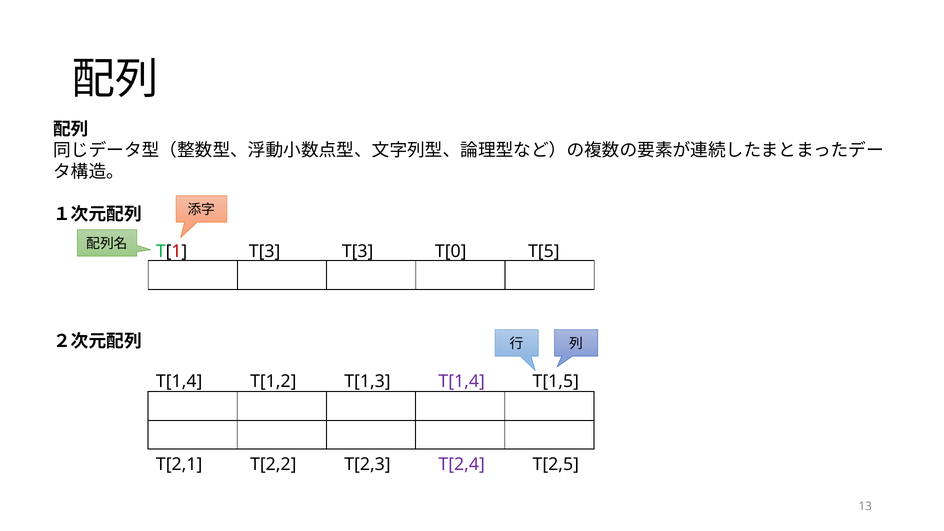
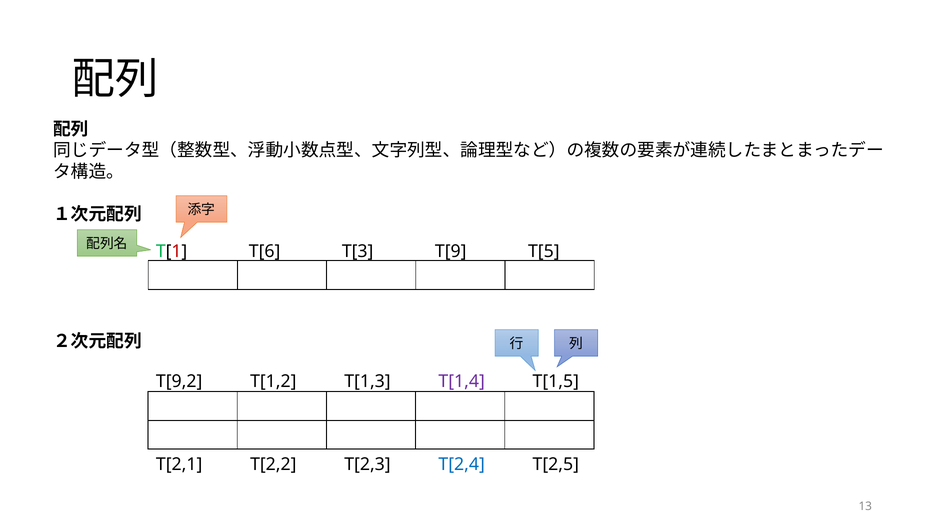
T[1 T[3: T[3 -> T[6
T[0: T[0 -> T[9
T[1,4 at (179, 382): T[1,4 -> T[9,2
T[2,4 colour: purple -> blue
